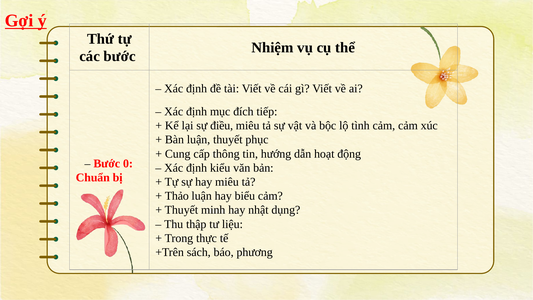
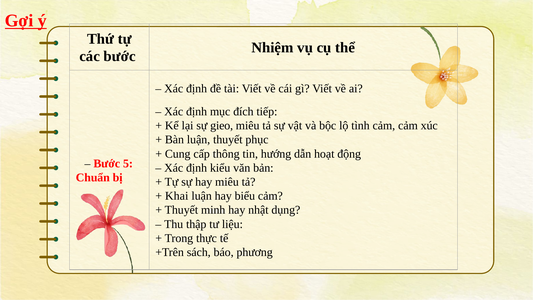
điều: điều -> gieo
0: 0 -> 5
Thảo: Thảo -> Khai
